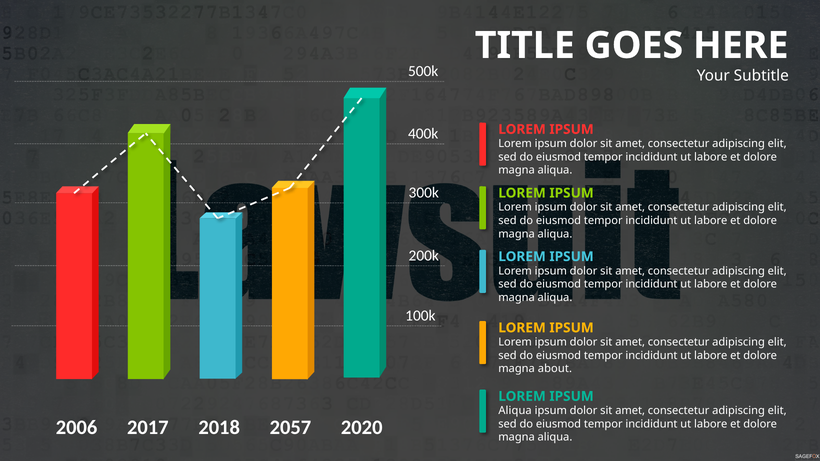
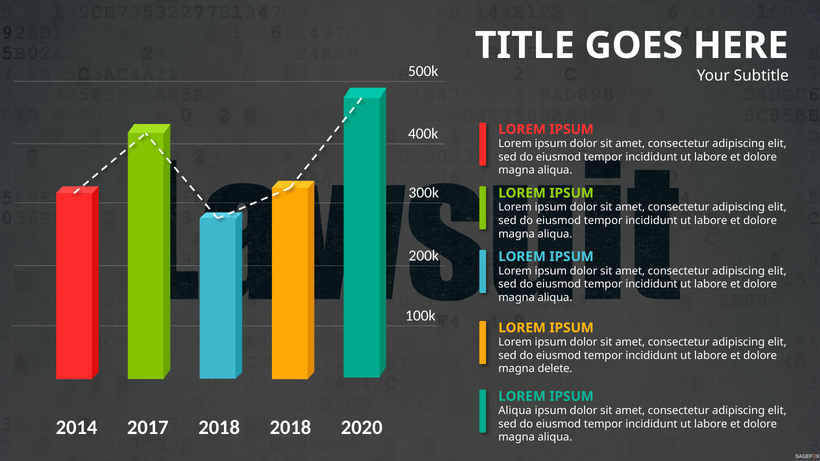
about: about -> delete
2006: 2006 -> 2014
2018 2057: 2057 -> 2018
